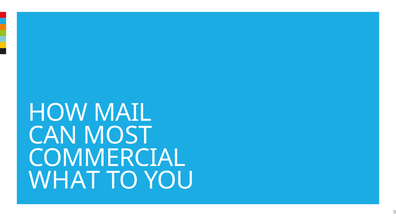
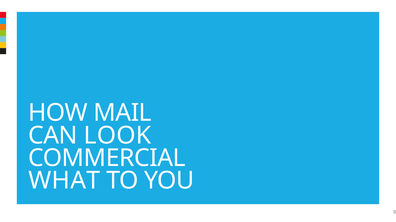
MOST: MOST -> LOOK
